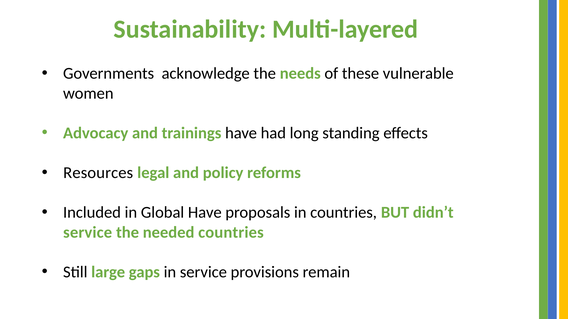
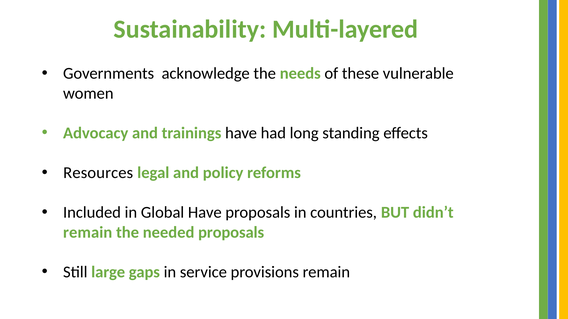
service at (88, 233): service -> remain
needed countries: countries -> proposals
